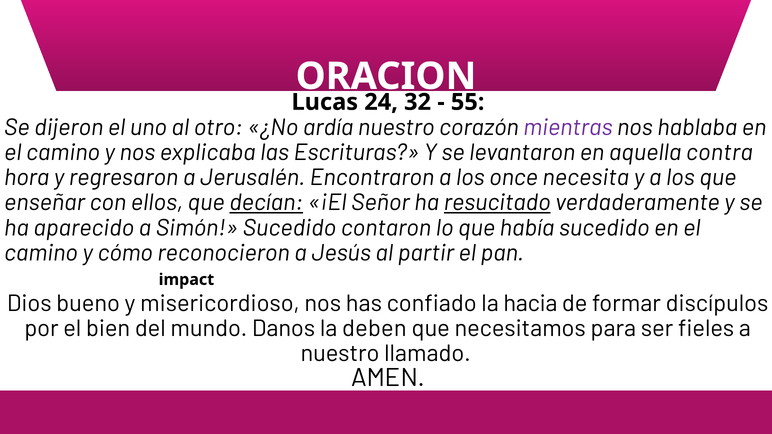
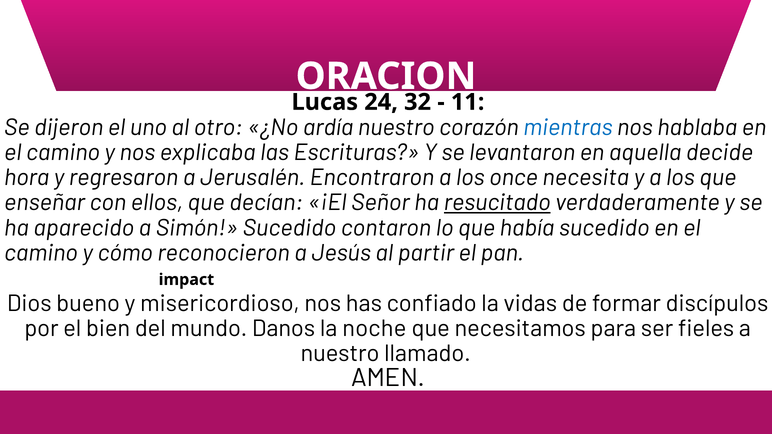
55: 55 -> 11
mientras colour: purple -> blue
contra: contra -> decide
decían underline: present -> none
hacia: hacia -> vidas
deben: deben -> noche
